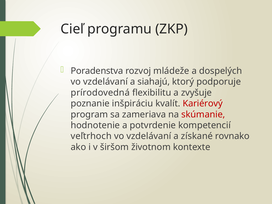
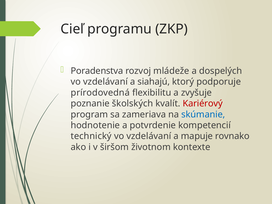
inšpiráciu: inšpiráciu -> školských
skúmanie colour: red -> blue
veľtrhoch: veľtrhoch -> technický
získané: získané -> mapuje
